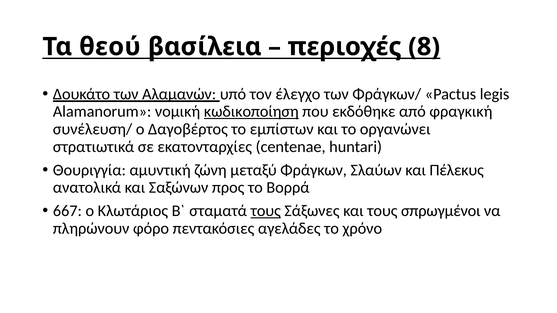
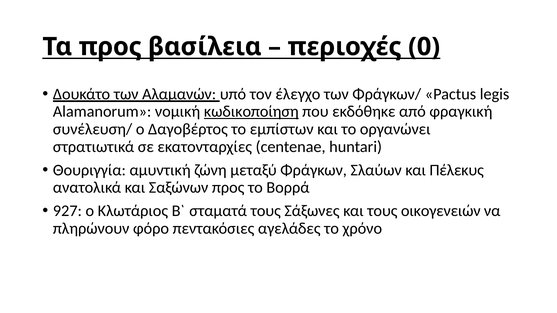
Τα θεού: θεού -> προς
8: 8 -> 0
667: 667 -> 927
τους at (266, 211) underline: present -> none
σπρωγμένοι: σπρωγμένοι -> οικογενειών
